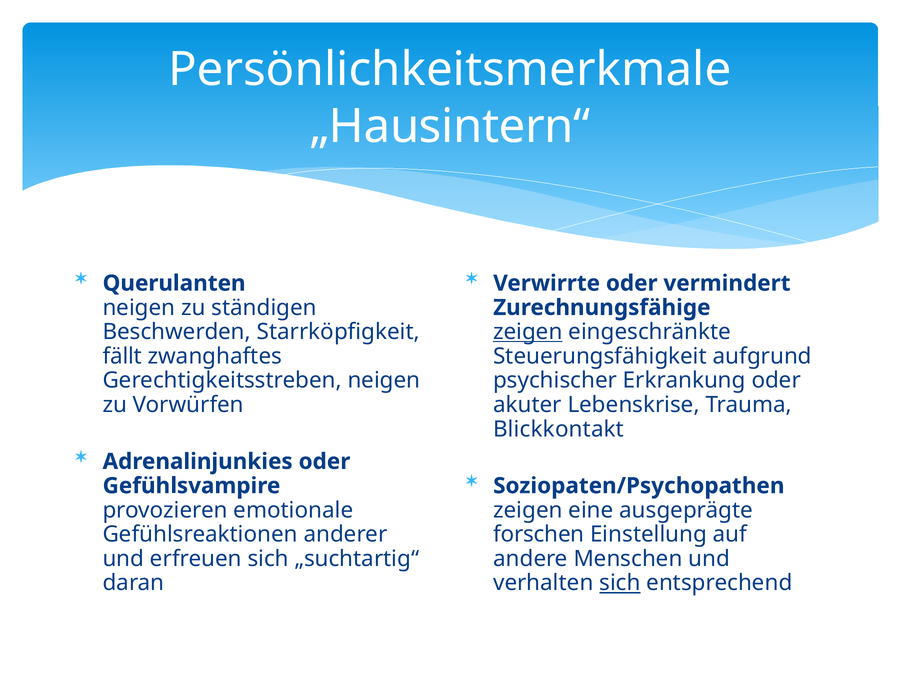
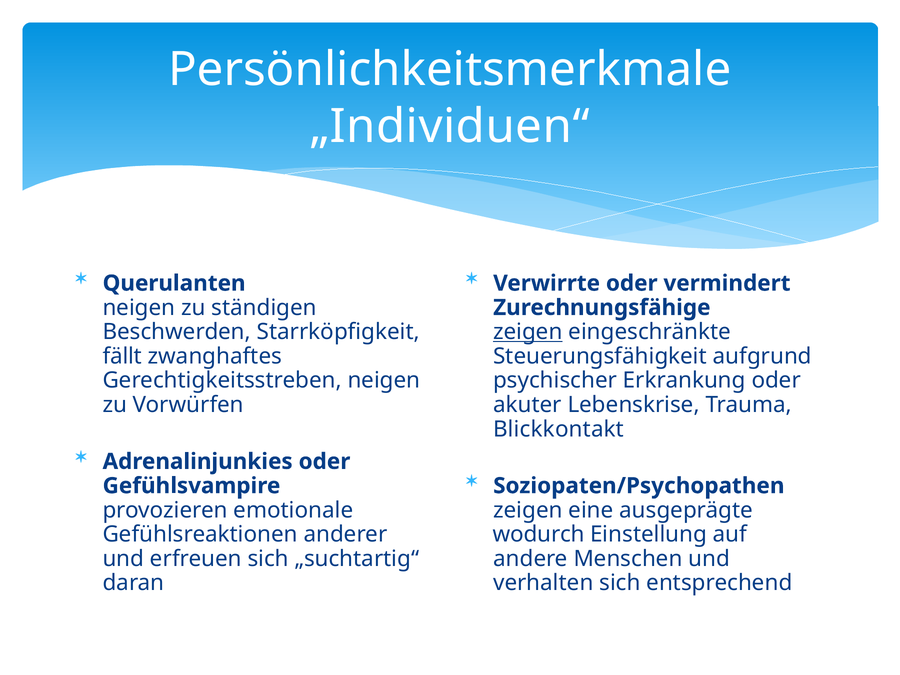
„Hausintern“: „Hausintern“ -> „Individuen“
forschen: forschen -> wodurch
sich at (620, 583) underline: present -> none
